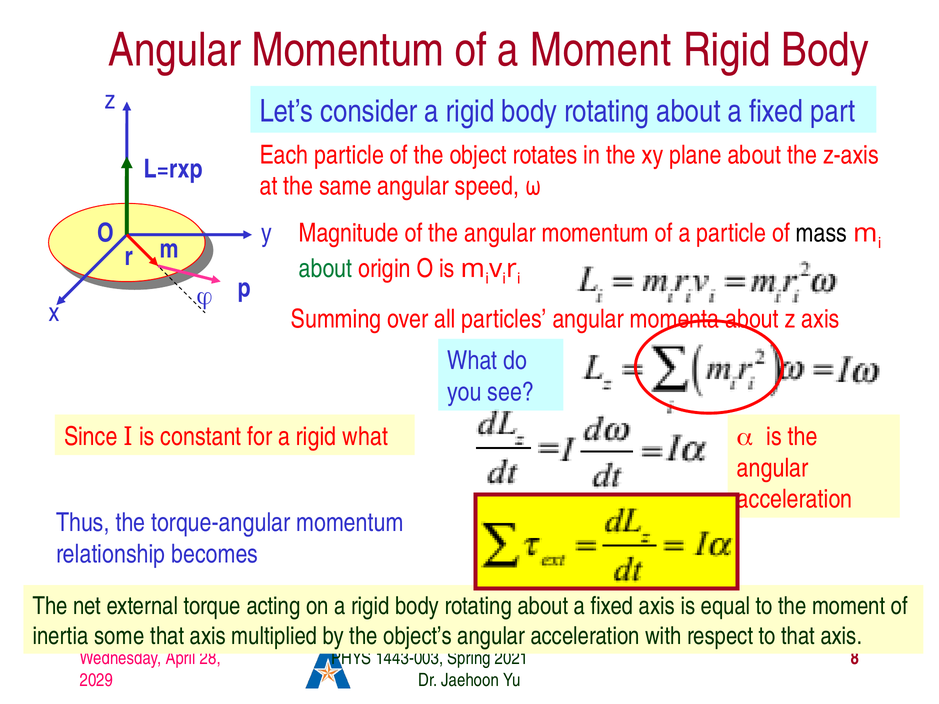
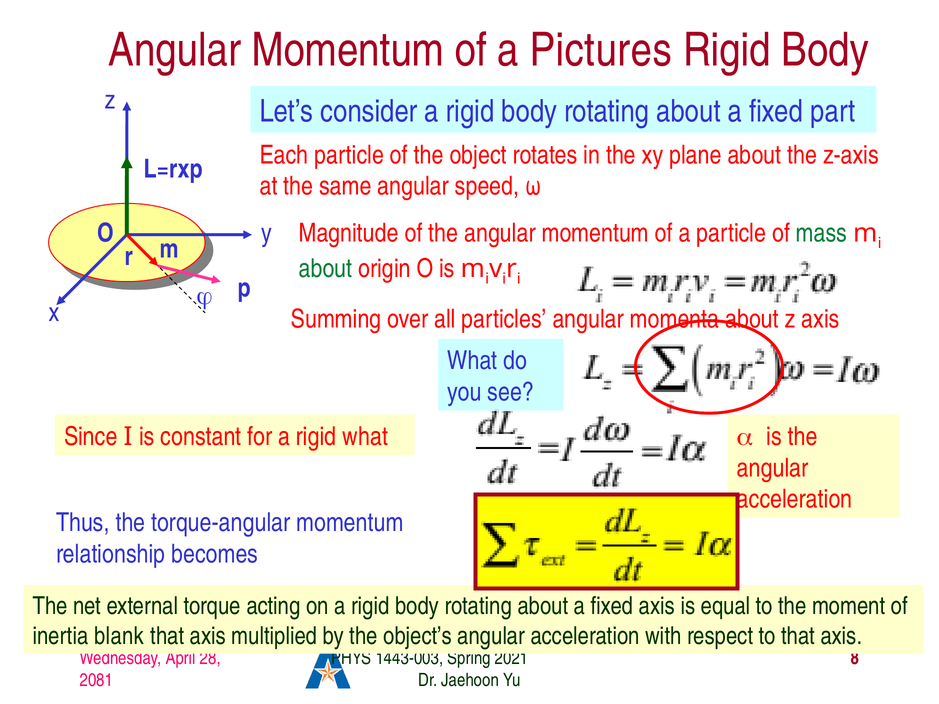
a Moment: Moment -> Pictures
mass colour: black -> green
some: some -> blank
2029: 2029 -> 2081
